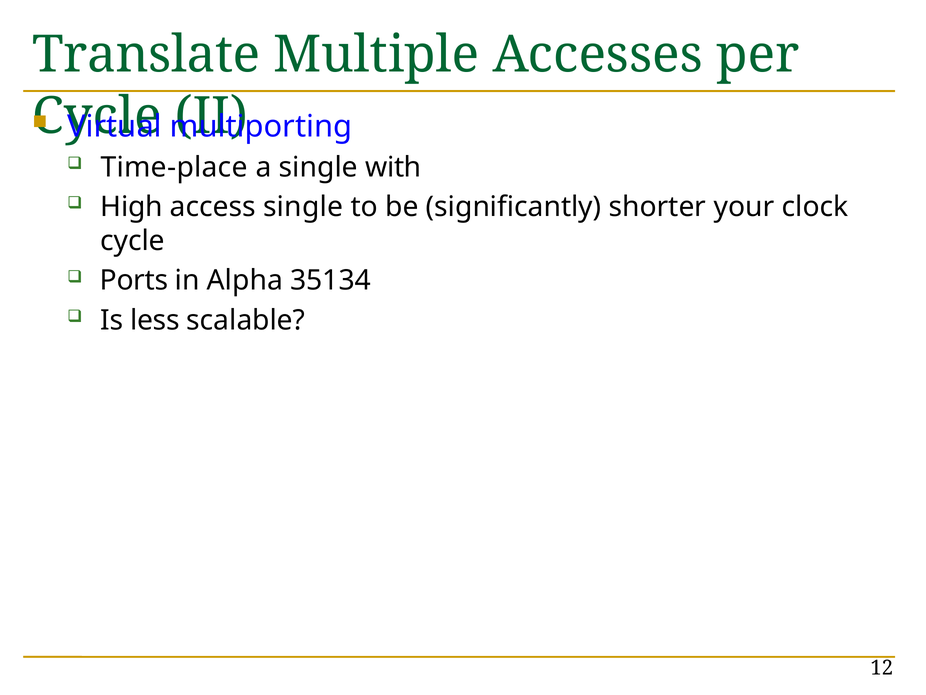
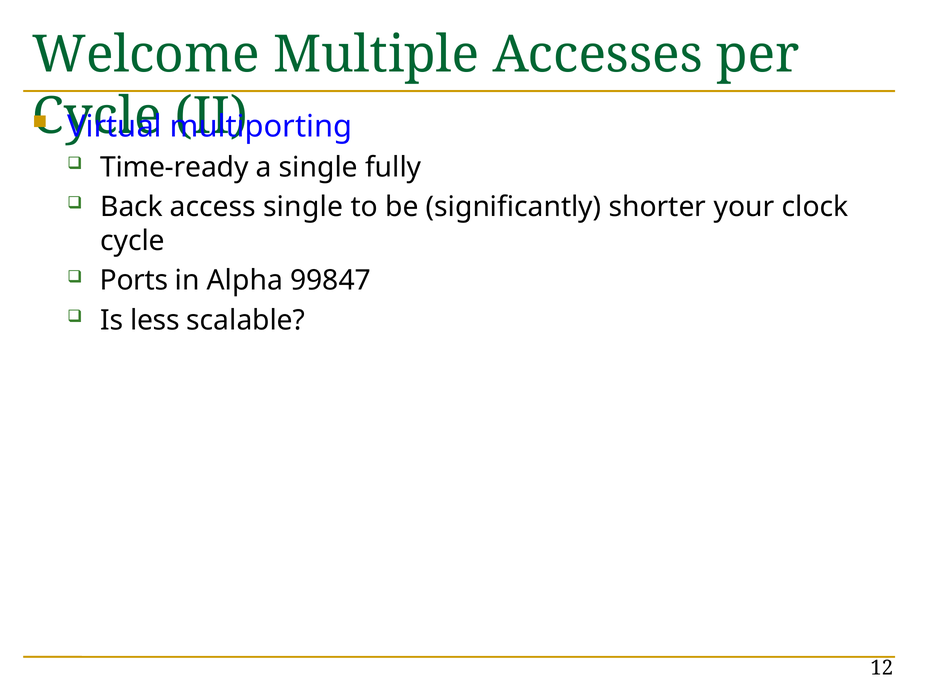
Translate: Translate -> Welcome
Time-place: Time-place -> Time-ready
with: with -> fully
High: High -> Back
35134: 35134 -> 99847
